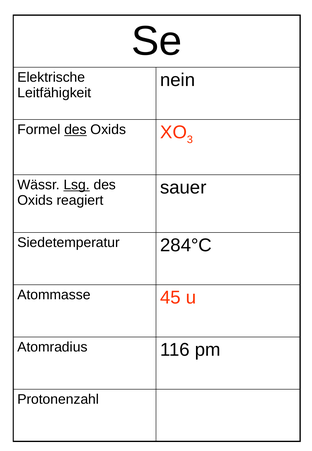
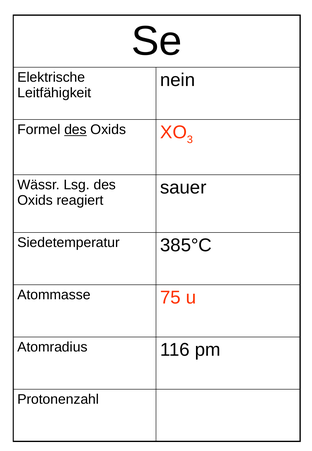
Lsg underline: present -> none
284°C: 284°C -> 385°C
45: 45 -> 75
